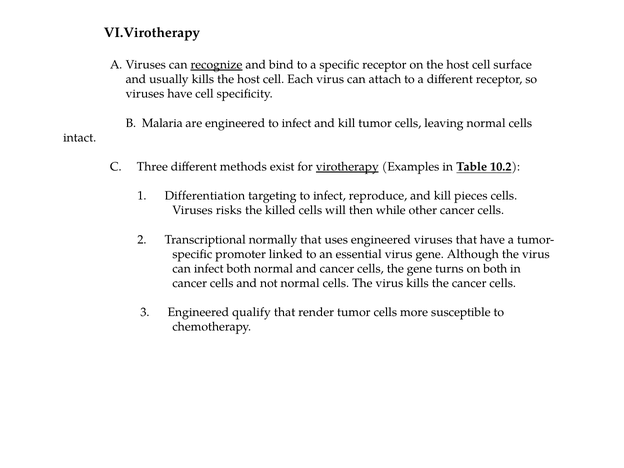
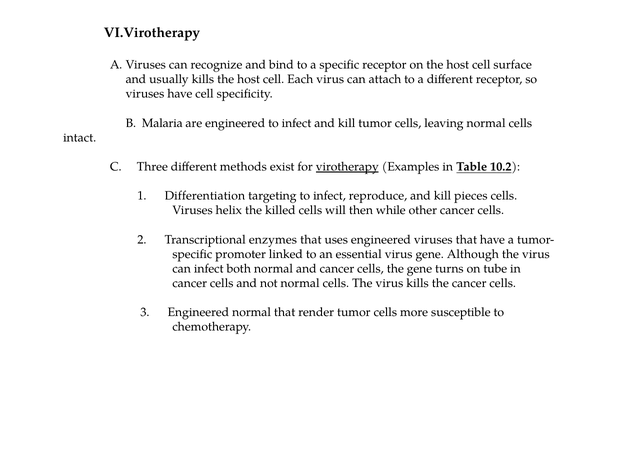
recognize underline: present -> none
risks: risks -> helix
normally: normally -> enzymes
on both: both -> tube
Engineered qualify: qualify -> normal
